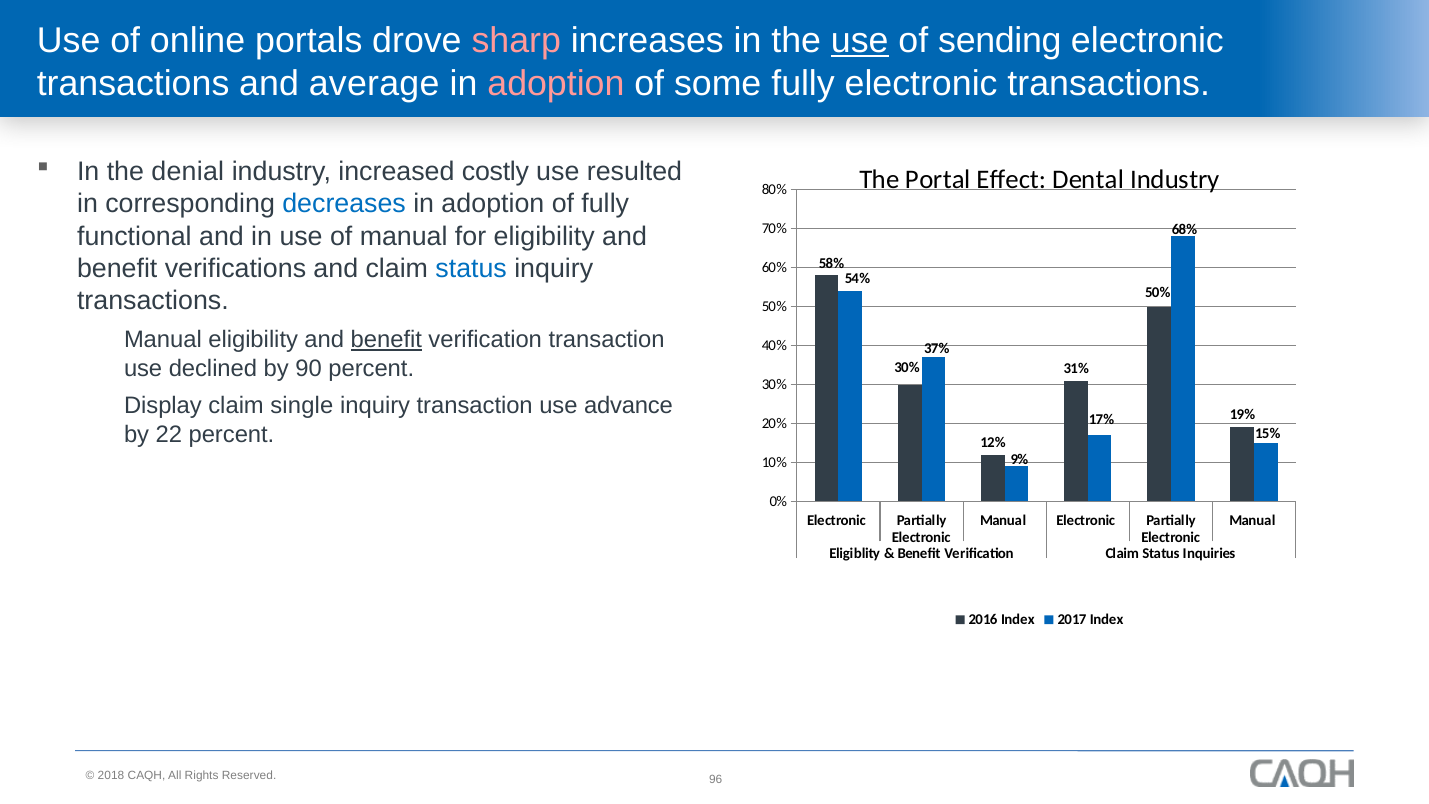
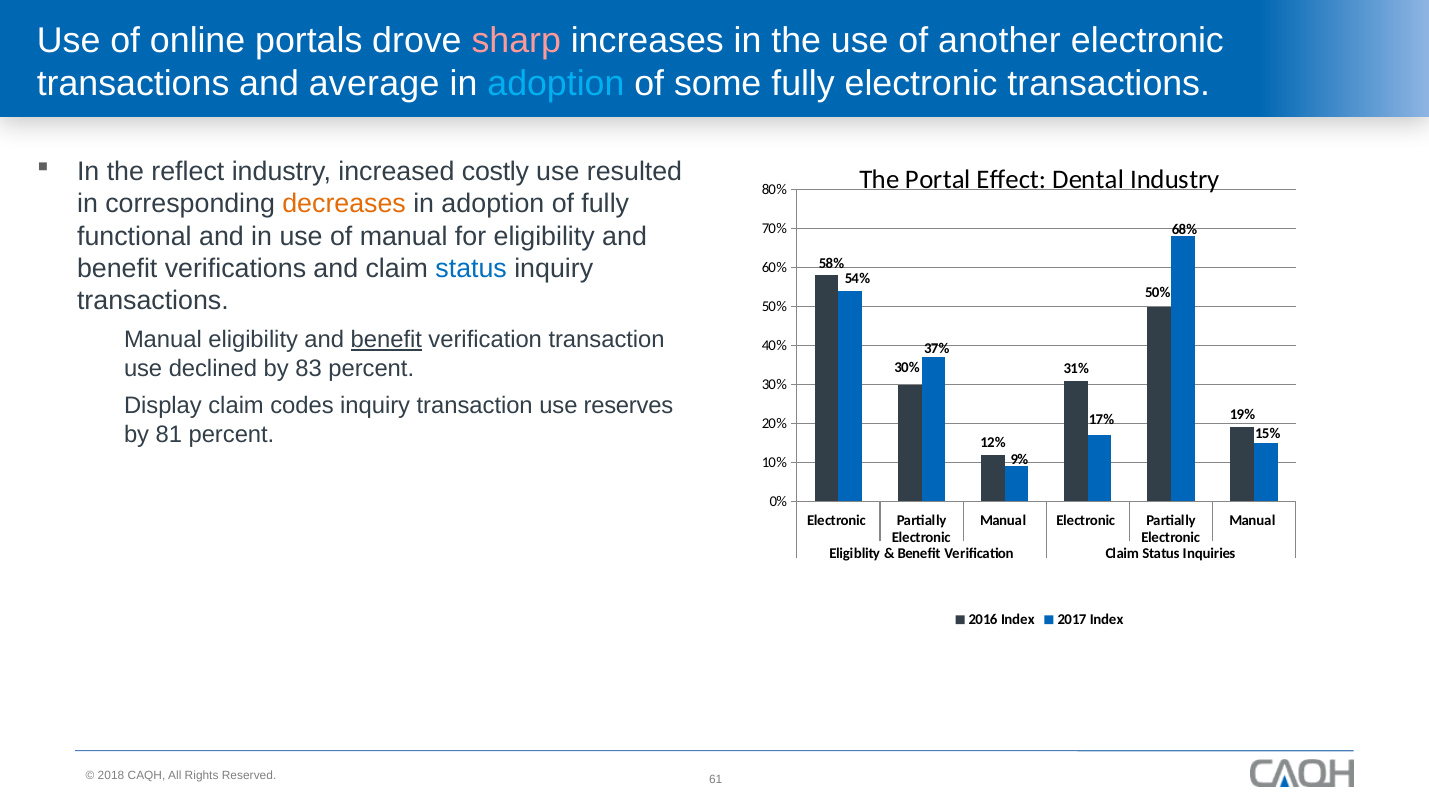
use at (860, 40) underline: present -> none
sending: sending -> another
adoption at (556, 83) colour: pink -> light blue
denial: denial -> reflect
decreases colour: blue -> orange
90: 90 -> 83
single: single -> codes
advance: advance -> reserves
22: 22 -> 81
96: 96 -> 61
